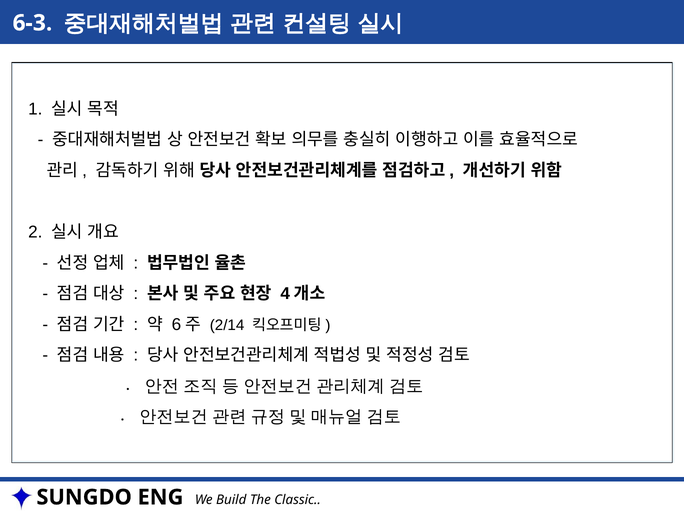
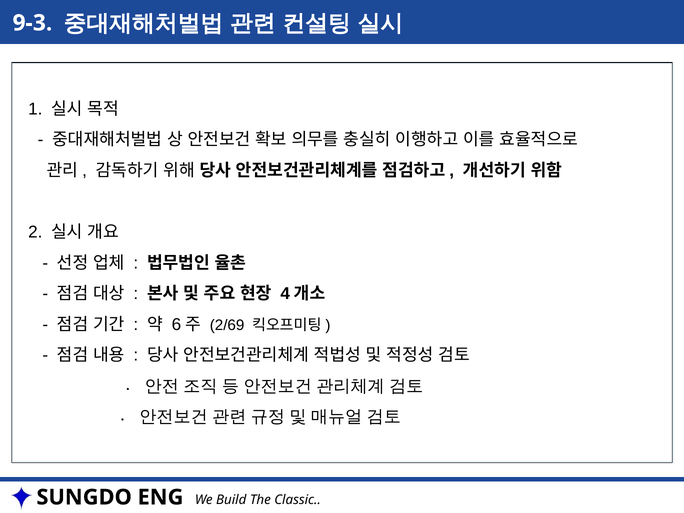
6-3: 6-3 -> 9-3
2/14: 2/14 -> 2/69
